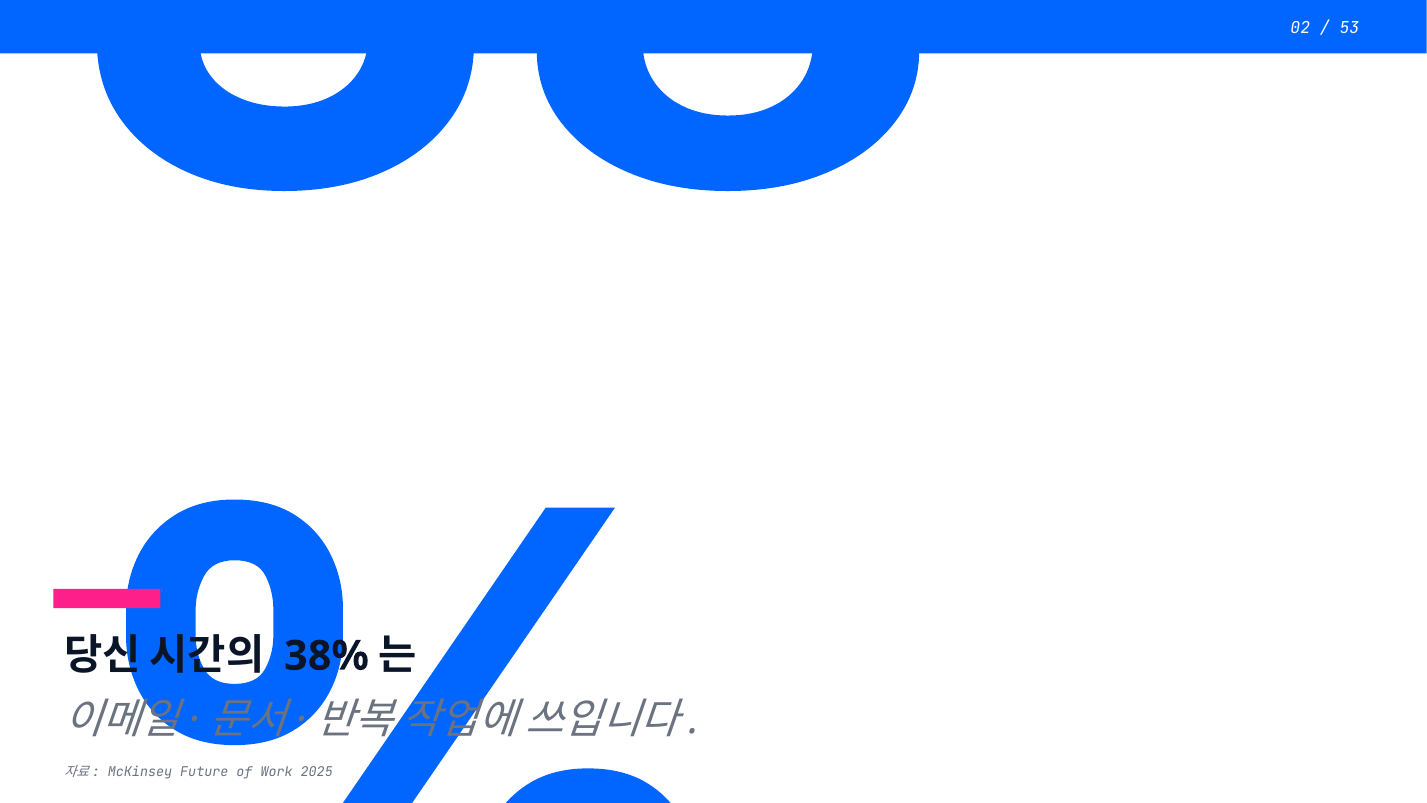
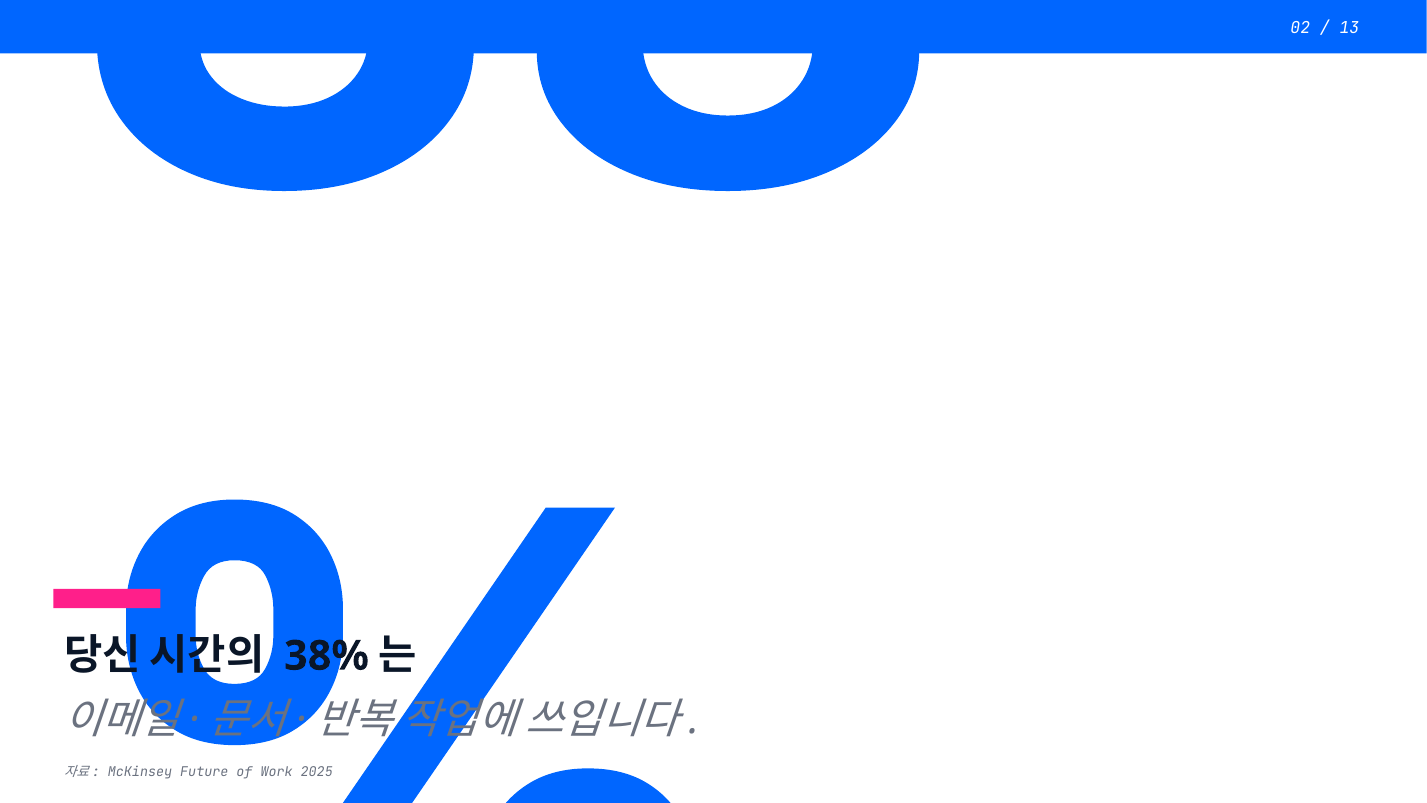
53: 53 -> 13
